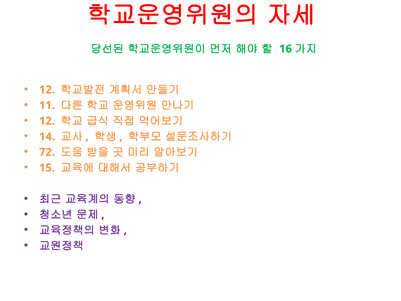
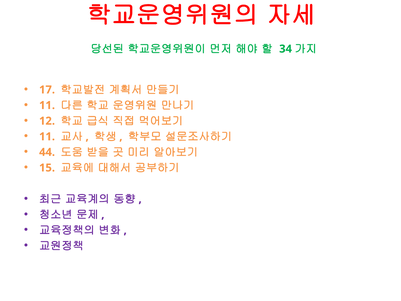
16: 16 -> 34
12 at (47, 90): 12 -> 17
14 at (47, 136): 14 -> 11
72: 72 -> 44
